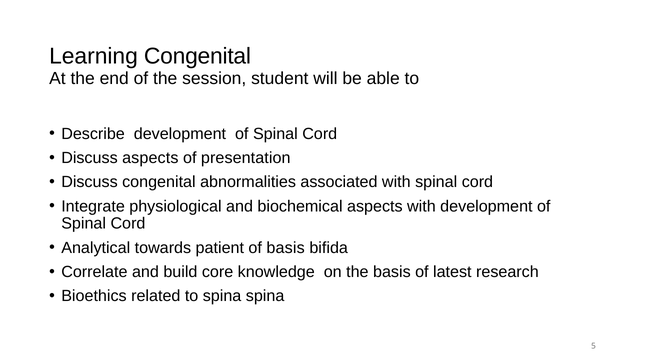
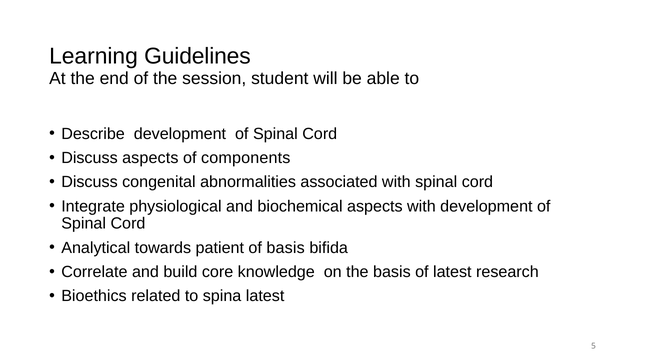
Learning Congenital: Congenital -> Guidelines
presentation: presentation -> components
spina spina: spina -> latest
